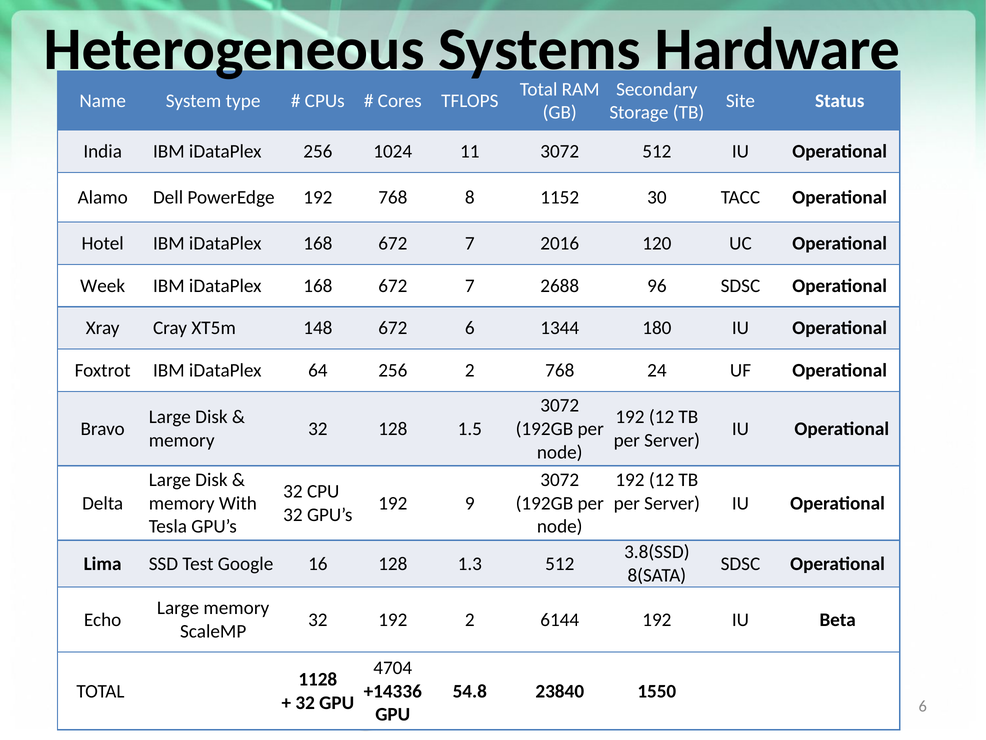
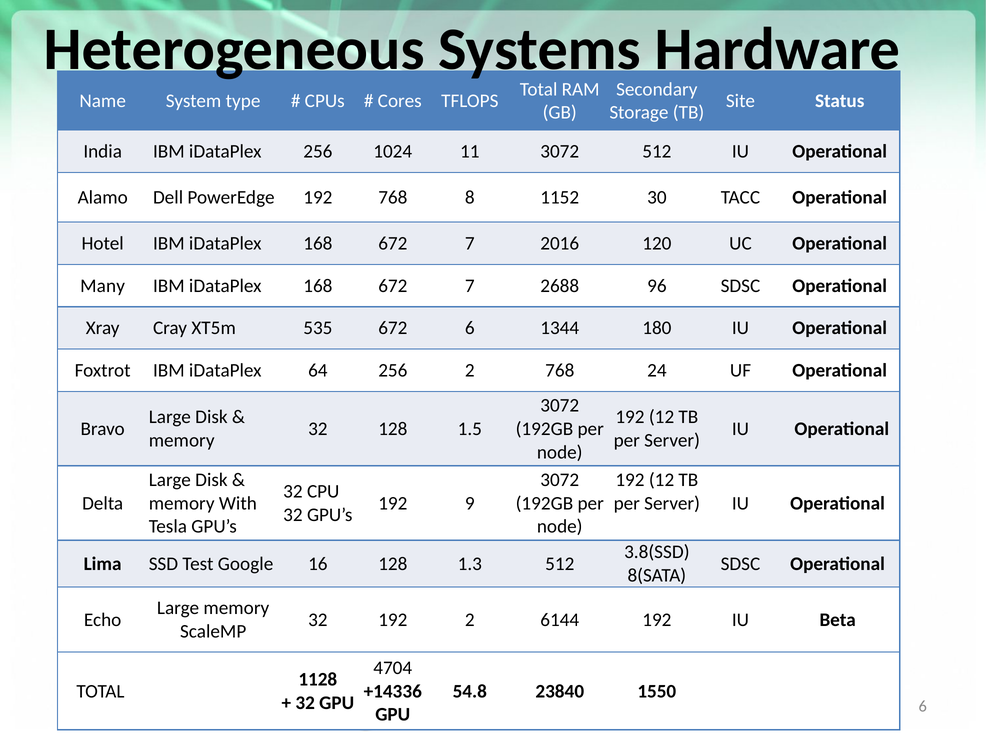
Week: Week -> Many
148: 148 -> 535
